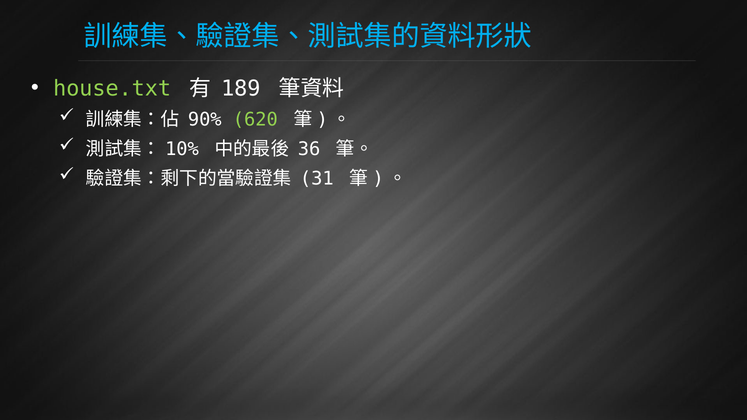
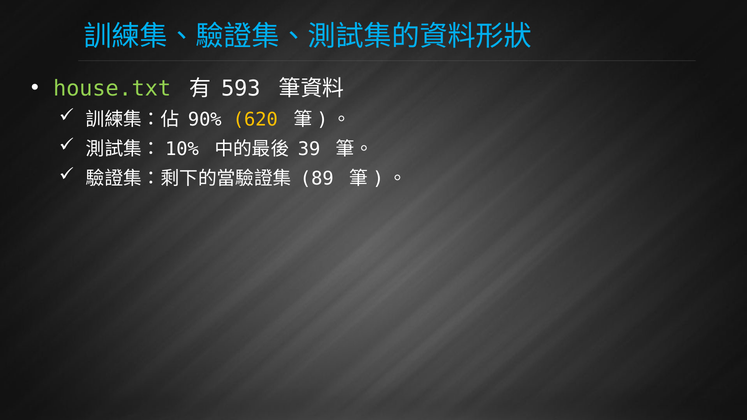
189: 189 -> 593
620 colour: light green -> yellow
36: 36 -> 39
31: 31 -> 89
